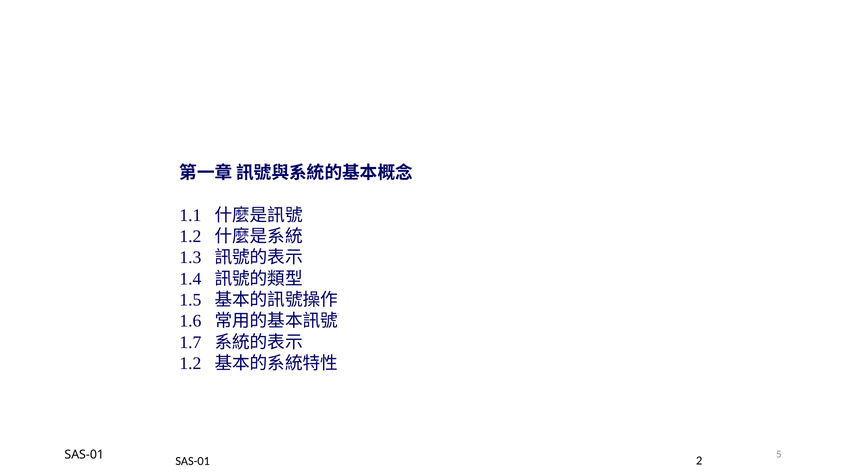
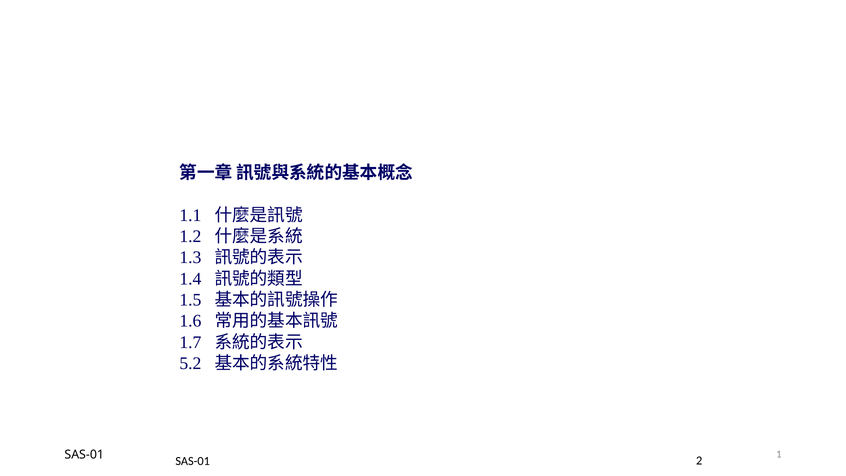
1.2 at (190, 363): 1.2 -> 5.2
5: 5 -> 1
